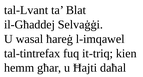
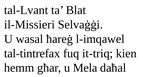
il-Għaddej: il-Għaddej -> il-Missieri
Ħajti: Ħajti -> Mela
